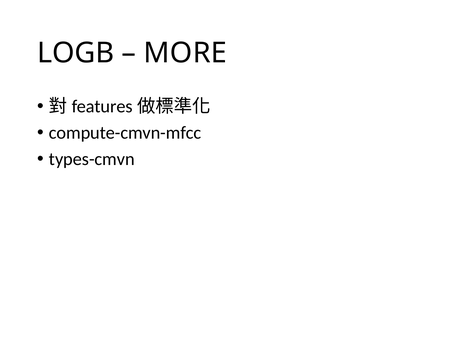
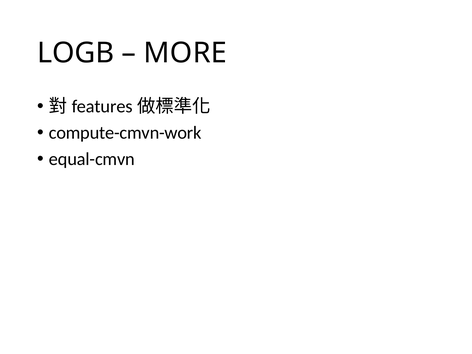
compute-cmvn-mfcc: compute-cmvn-mfcc -> compute-cmvn-work
types-cmvn: types-cmvn -> equal-cmvn
